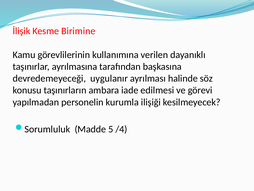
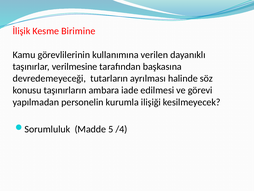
ayrılmasına: ayrılmasına -> verilmesine
uygulanır: uygulanır -> tutarların
